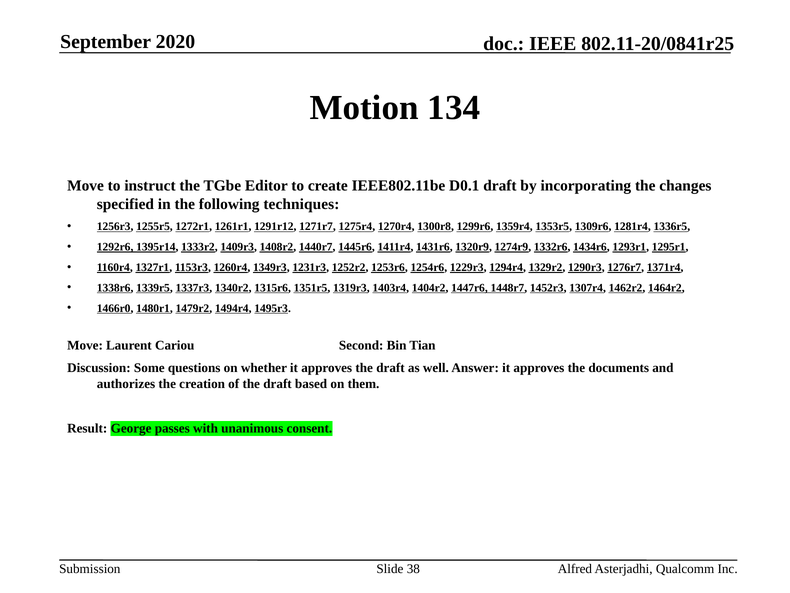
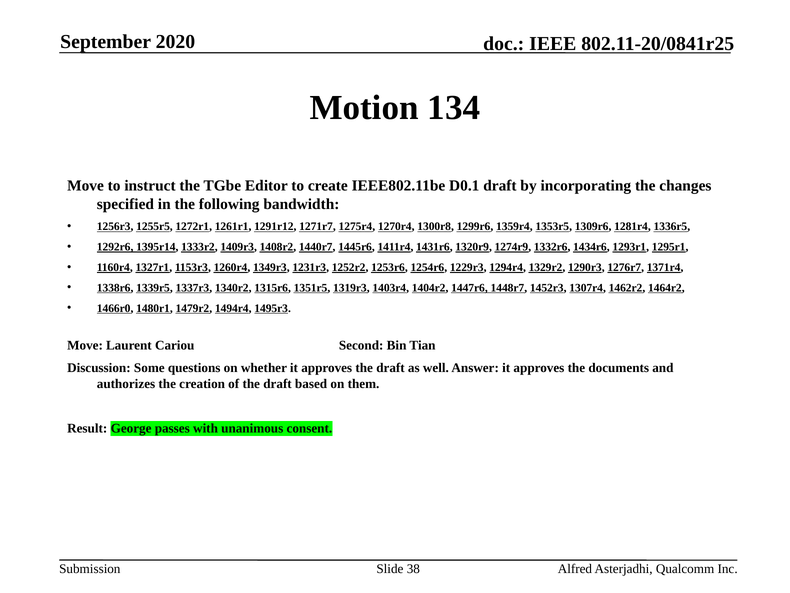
techniques: techniques -> bandwidth
